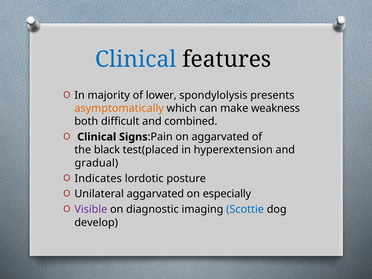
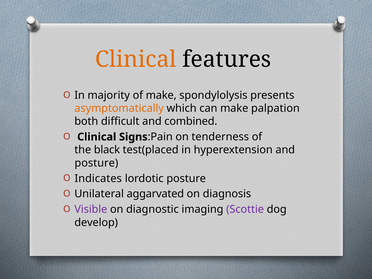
Clinical at (136, 59) colour: blue -> orange
of lower: lower -> make
weakness: weakness -> palpation
on aggarvated: aggarvated -> tenderness
gradual at (96, 163): gradual -> posture
especially: especially -> diagnosis
Scottie colour: blue -> purple
